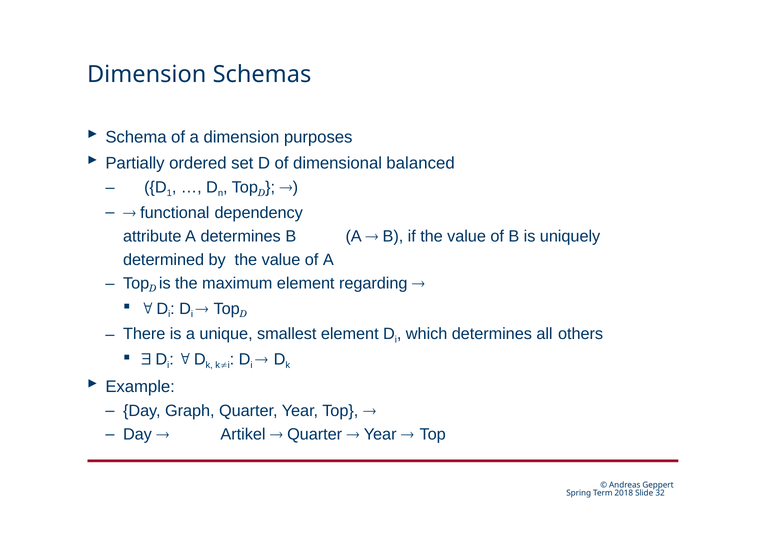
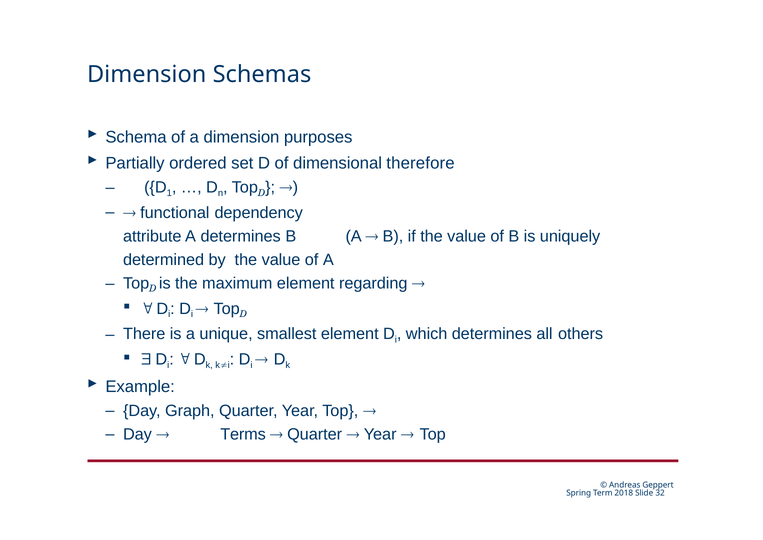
balanced: balanced -> therefore
Artikel: Artikel -> Terms
